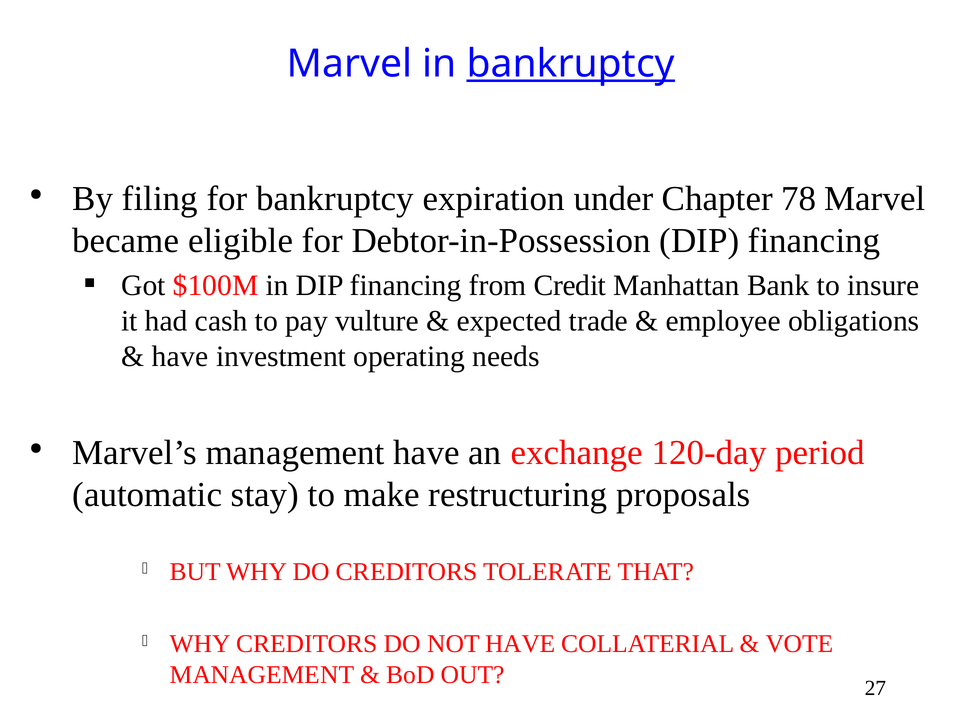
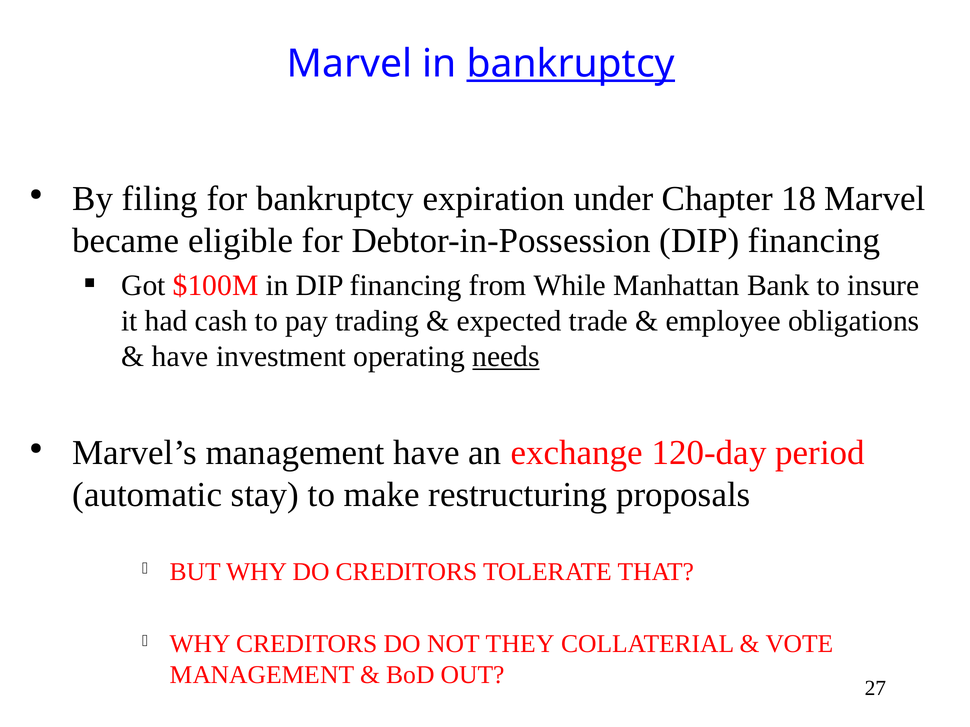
78: 78 -> 18
Credit: Credit -> While
vulture: vulture -> trading
needs underline: none -> present
NOT HAVE: HAVE -> THEY
